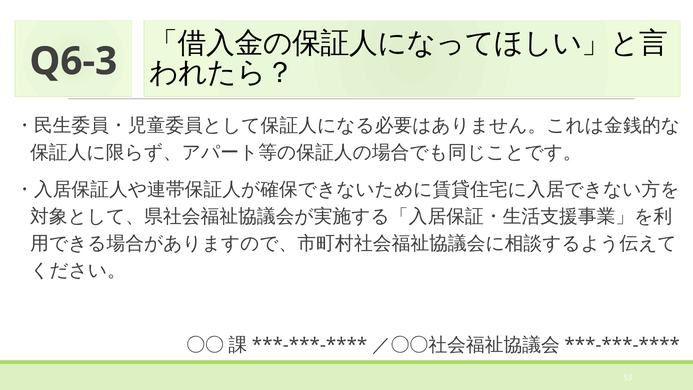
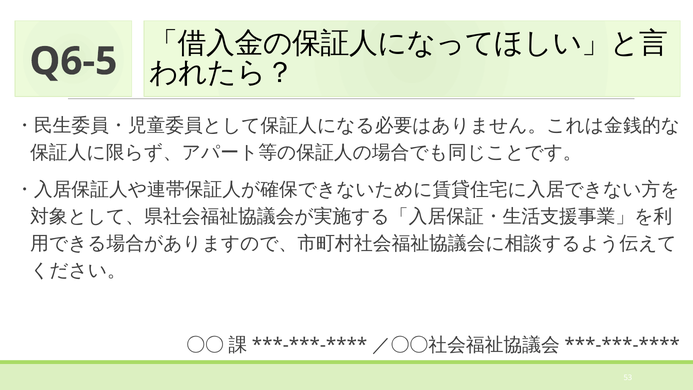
Q6-3: Q6-3 -> Q6-5
